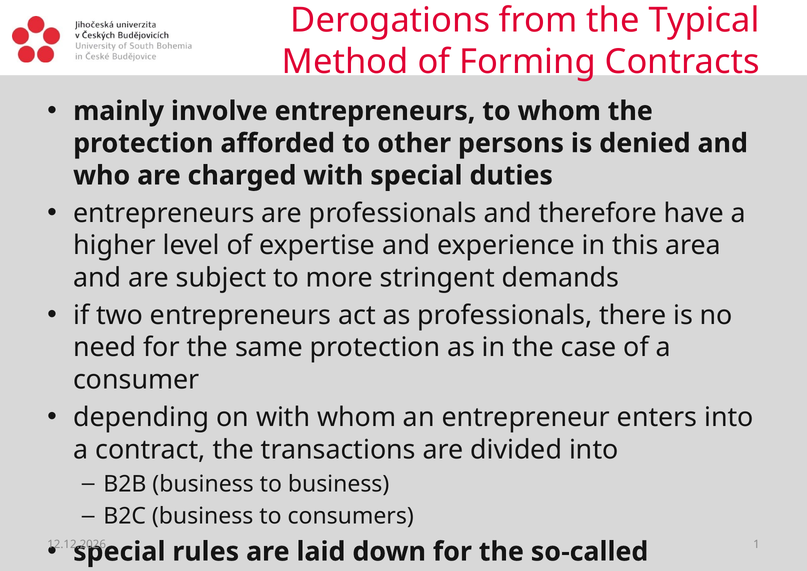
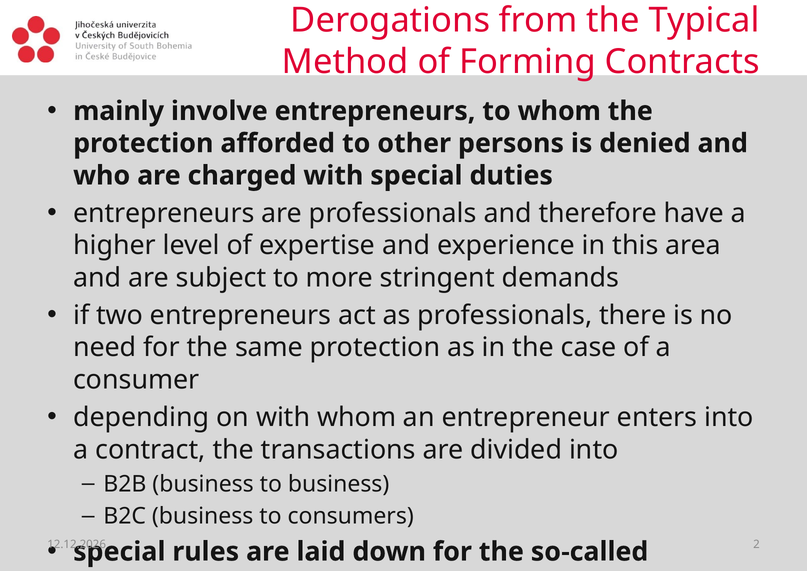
1: 1 -> 2
